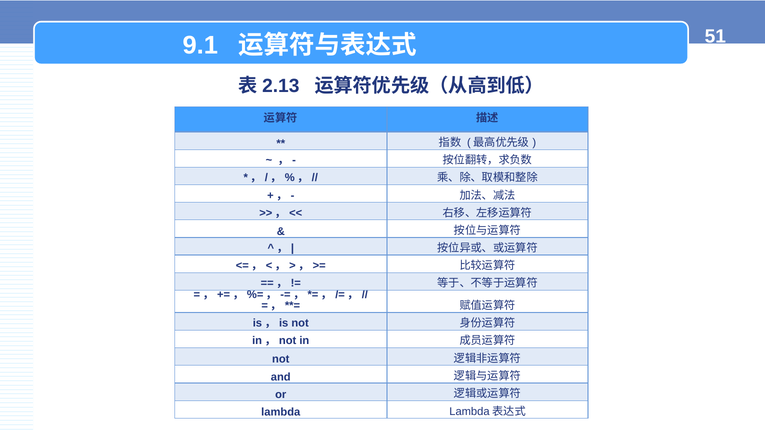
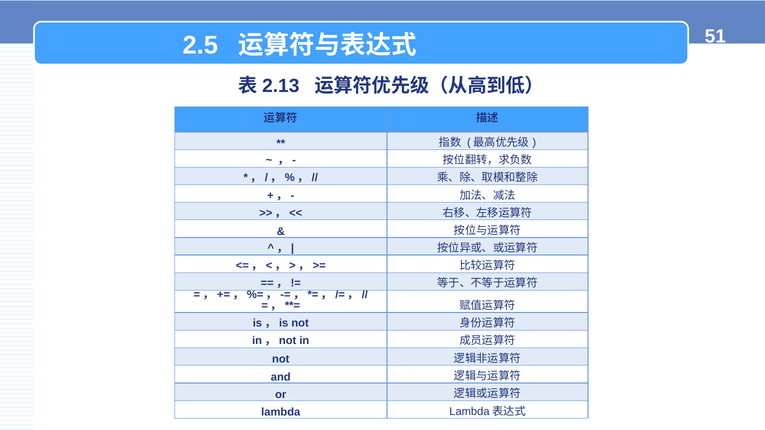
9.1: 9.1 -> 2.5
